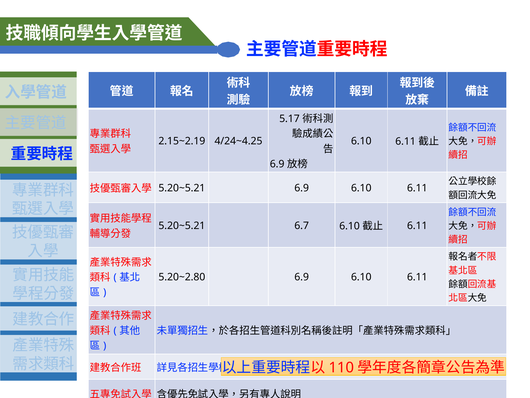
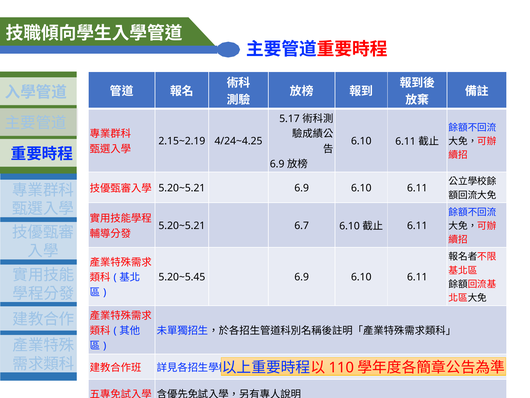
5.20~2.80: 5.20~2.80 -> 5.20~5.45
